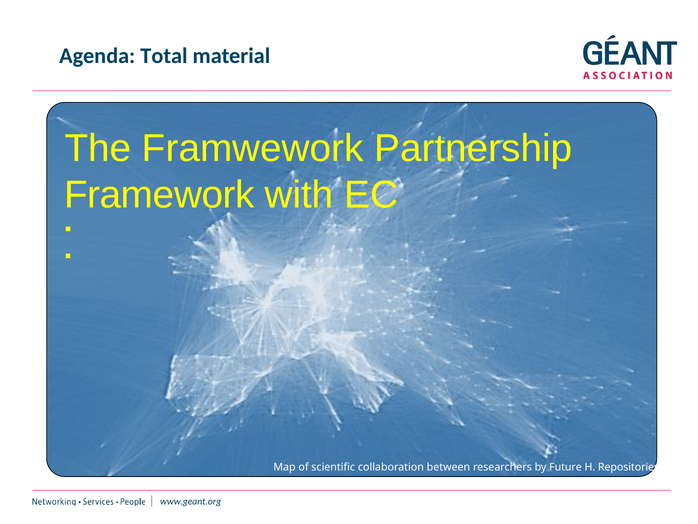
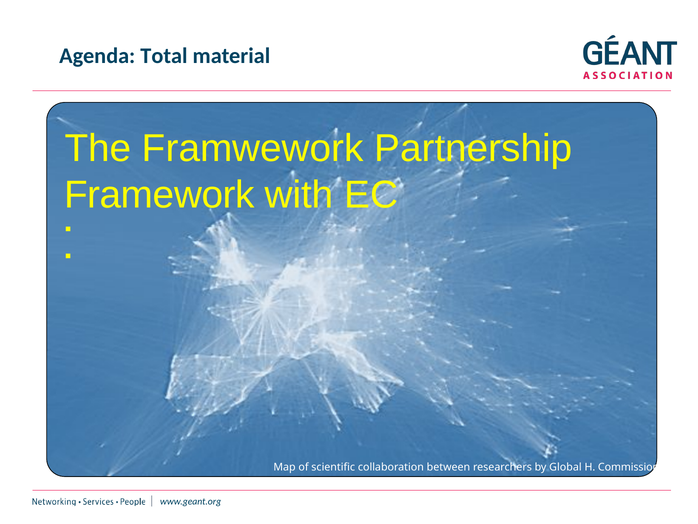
Future: Future -> Global
Repositories: Repositories -> Commission
